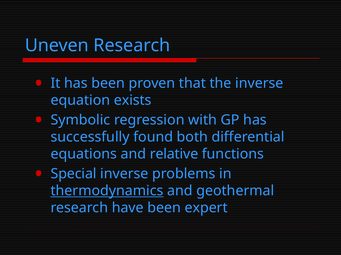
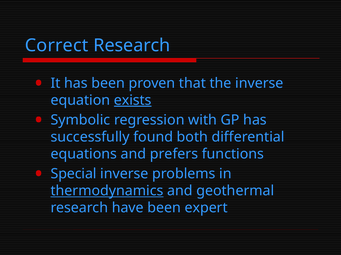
Uneven: Uneven -> Correct
exists underline: none -> present
relative: relative -> prefers
